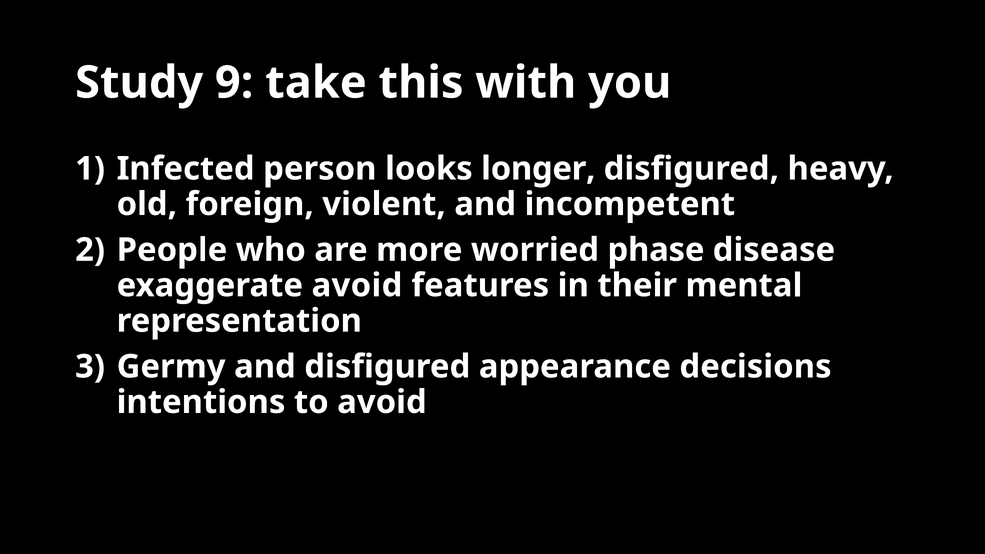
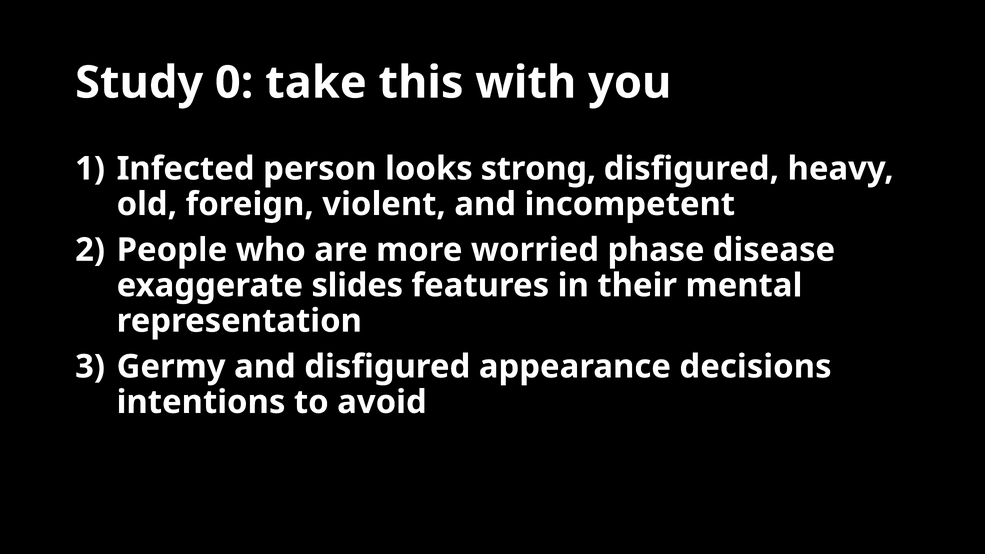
9: 9 -> 0
longer: longer -> strong
exaggerate avoid: avoid -> slides
